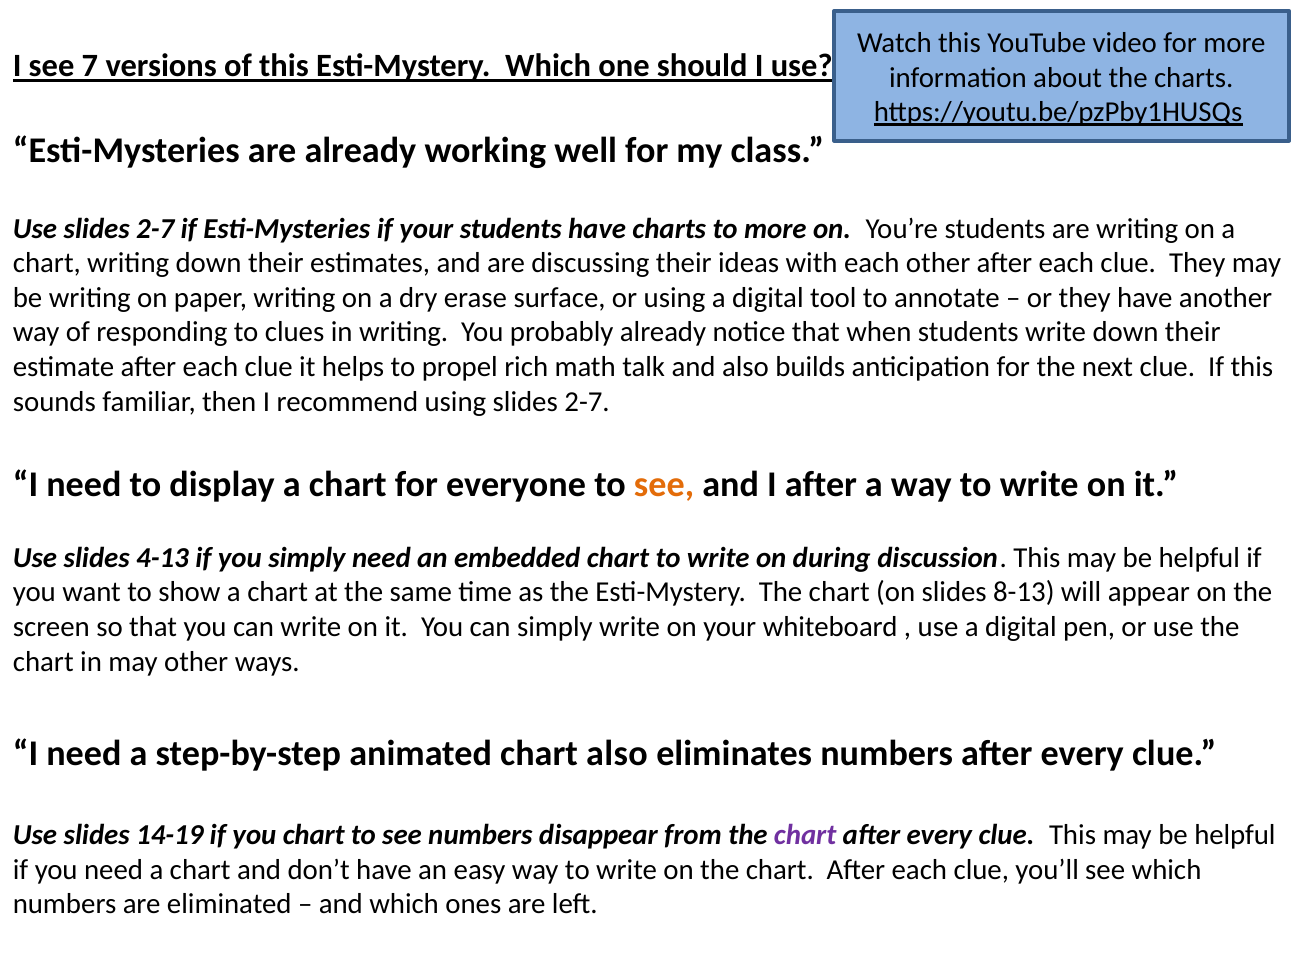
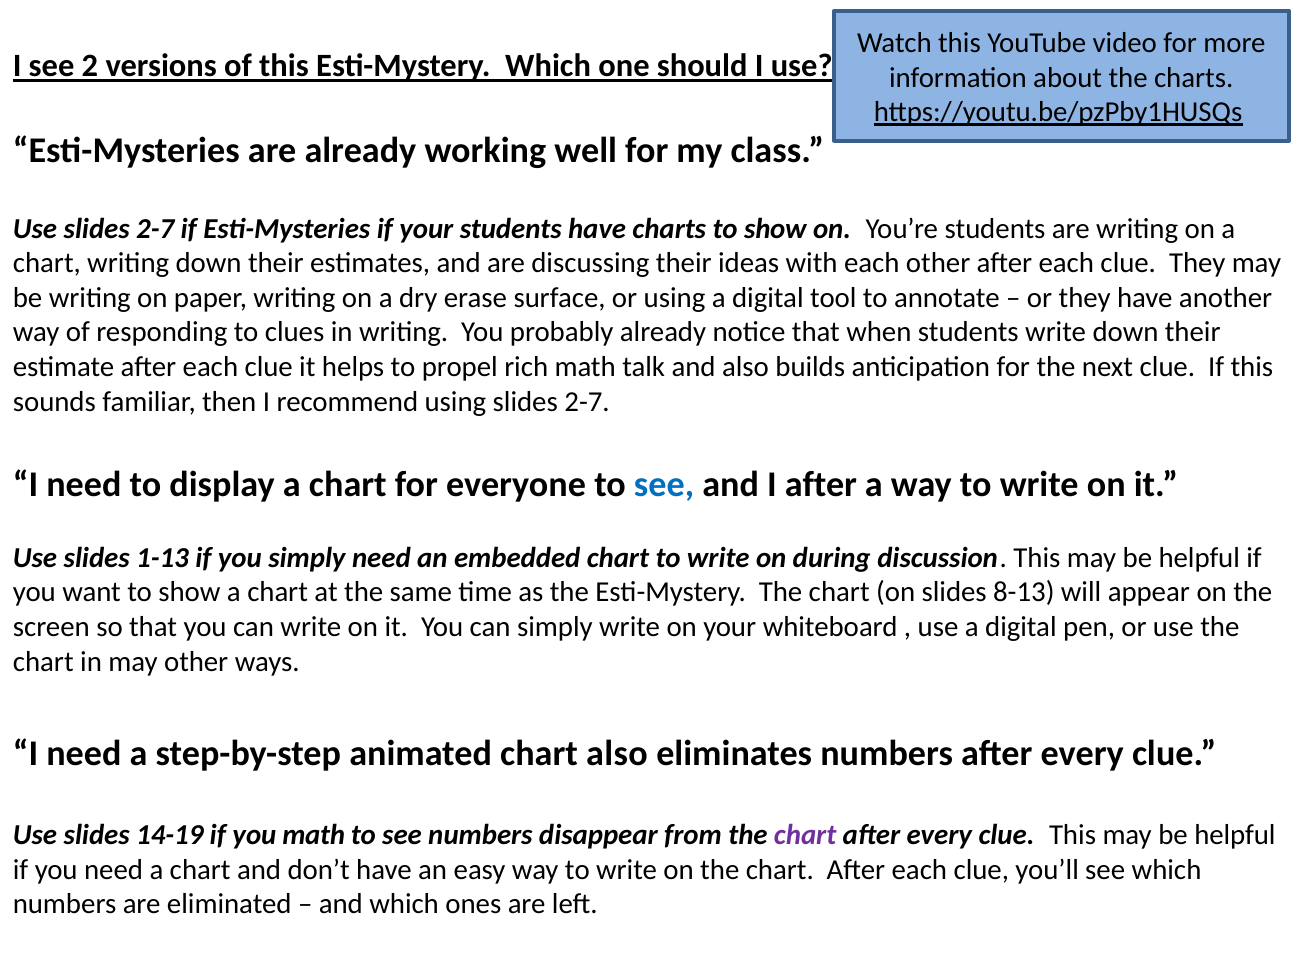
7: 7 -> 2
charts to more: more -> show
see at (664, 485) colour: orange -> blue
4-13: 4-13 -> 1-13
you chart: chart -> math
